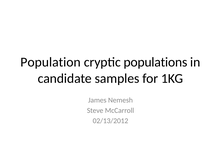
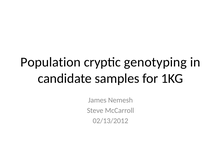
populations: populations -> genotyping
